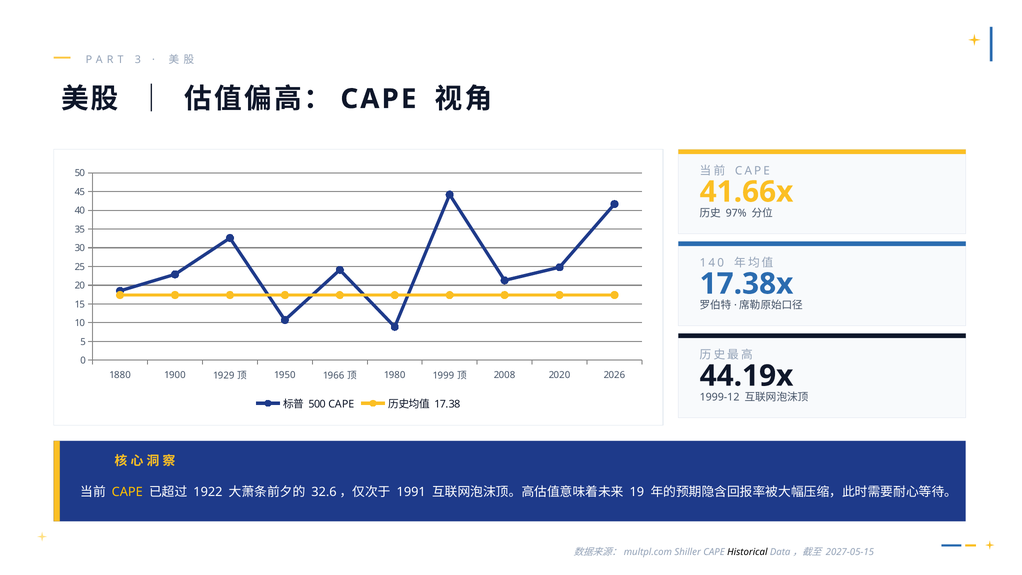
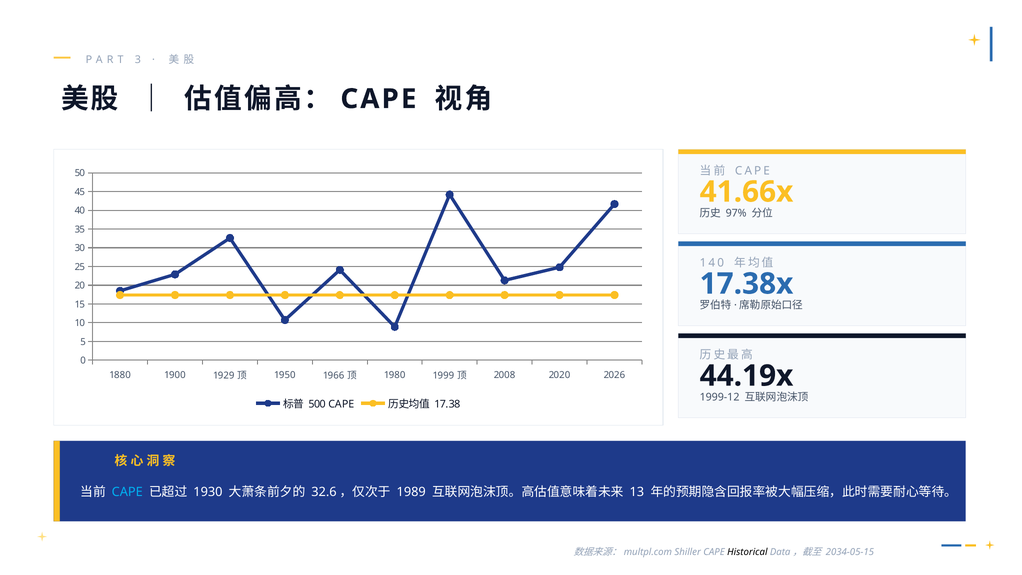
CAPE at (127, 492) colour: yellow -> light blue
1922: 1922 -> 1930
1991: 1991 -> 1989
19: 19 -> 13
2027-05-15: 2027-05-15 -> 2034-05-15
